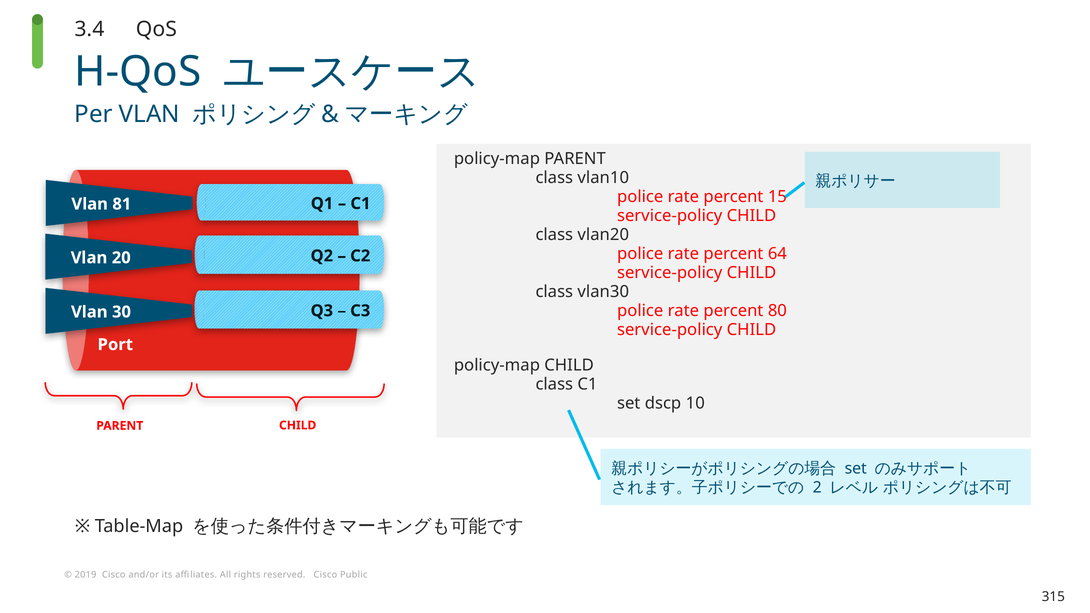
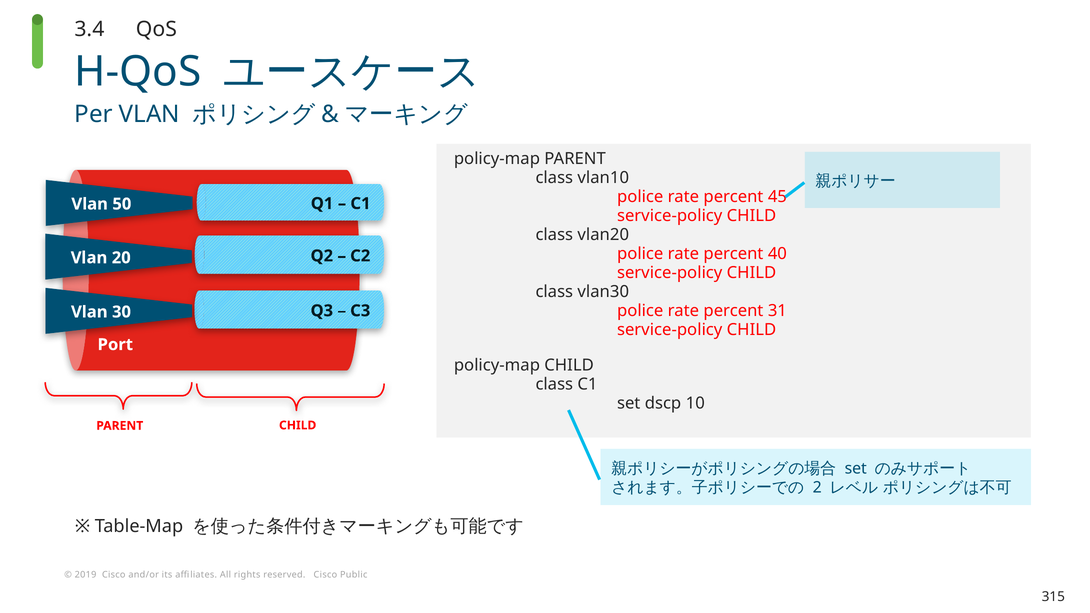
15: 15 -> 45
81: 81 -> 50
64: 64 -> 40
80: 80 -> 31
